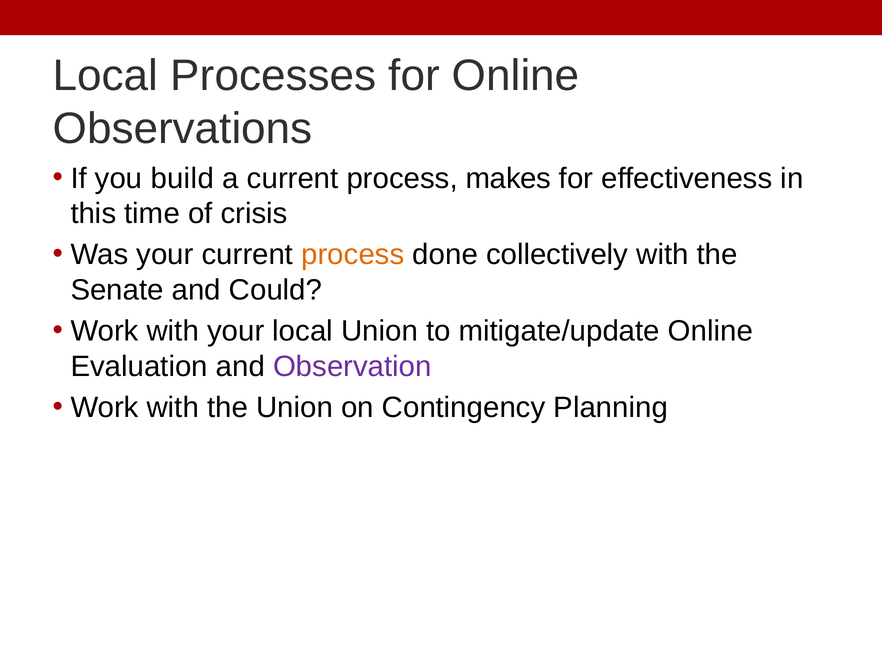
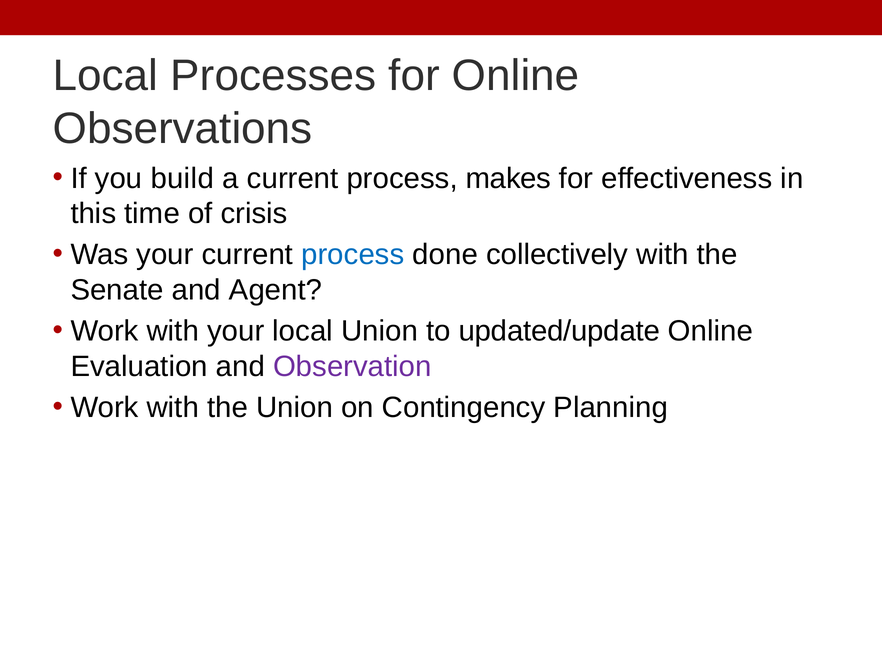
process at (353, 255) colour: orange -> blue
Could: Could -> Agent
mitigate/update: mitigate/update -> updated/update
